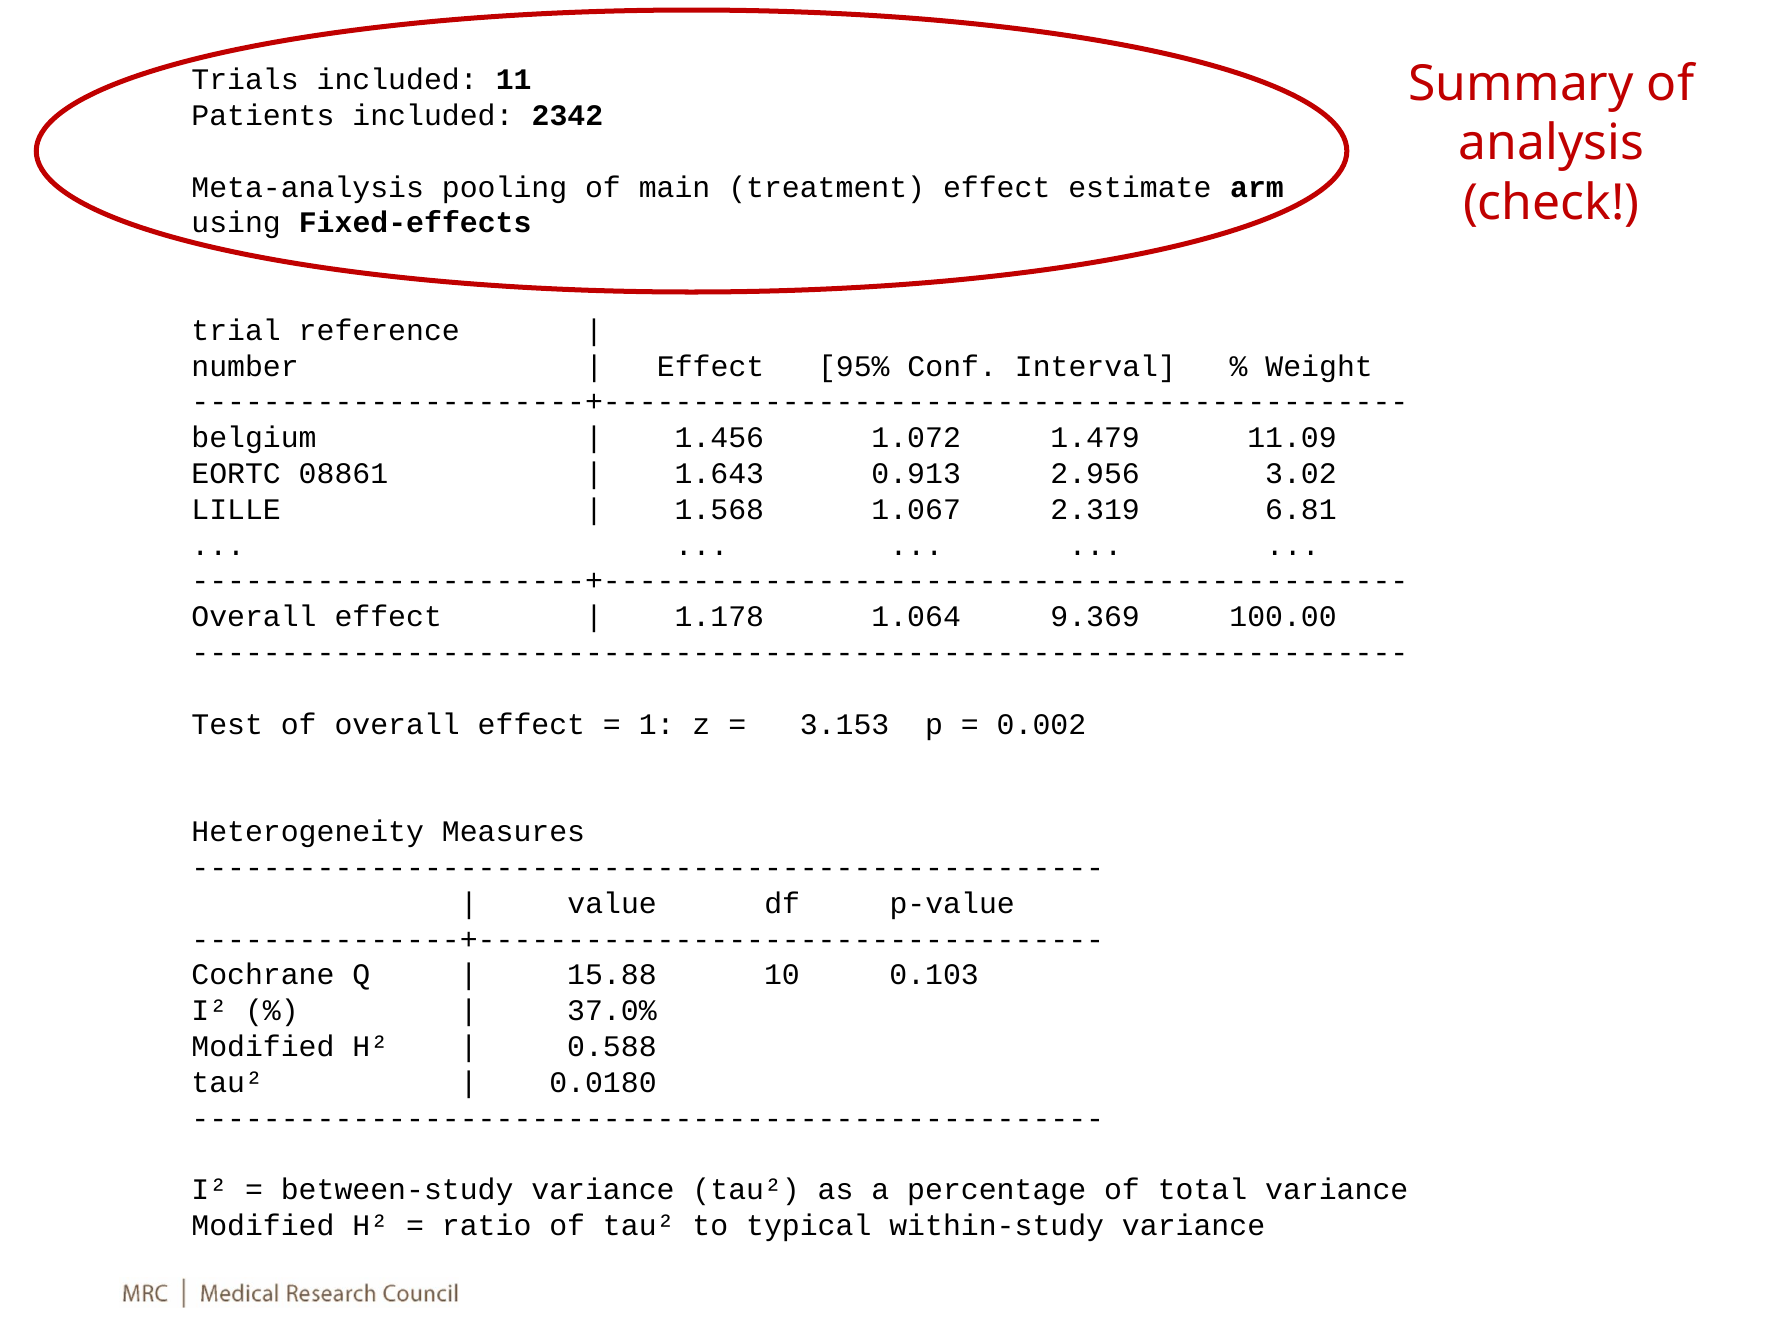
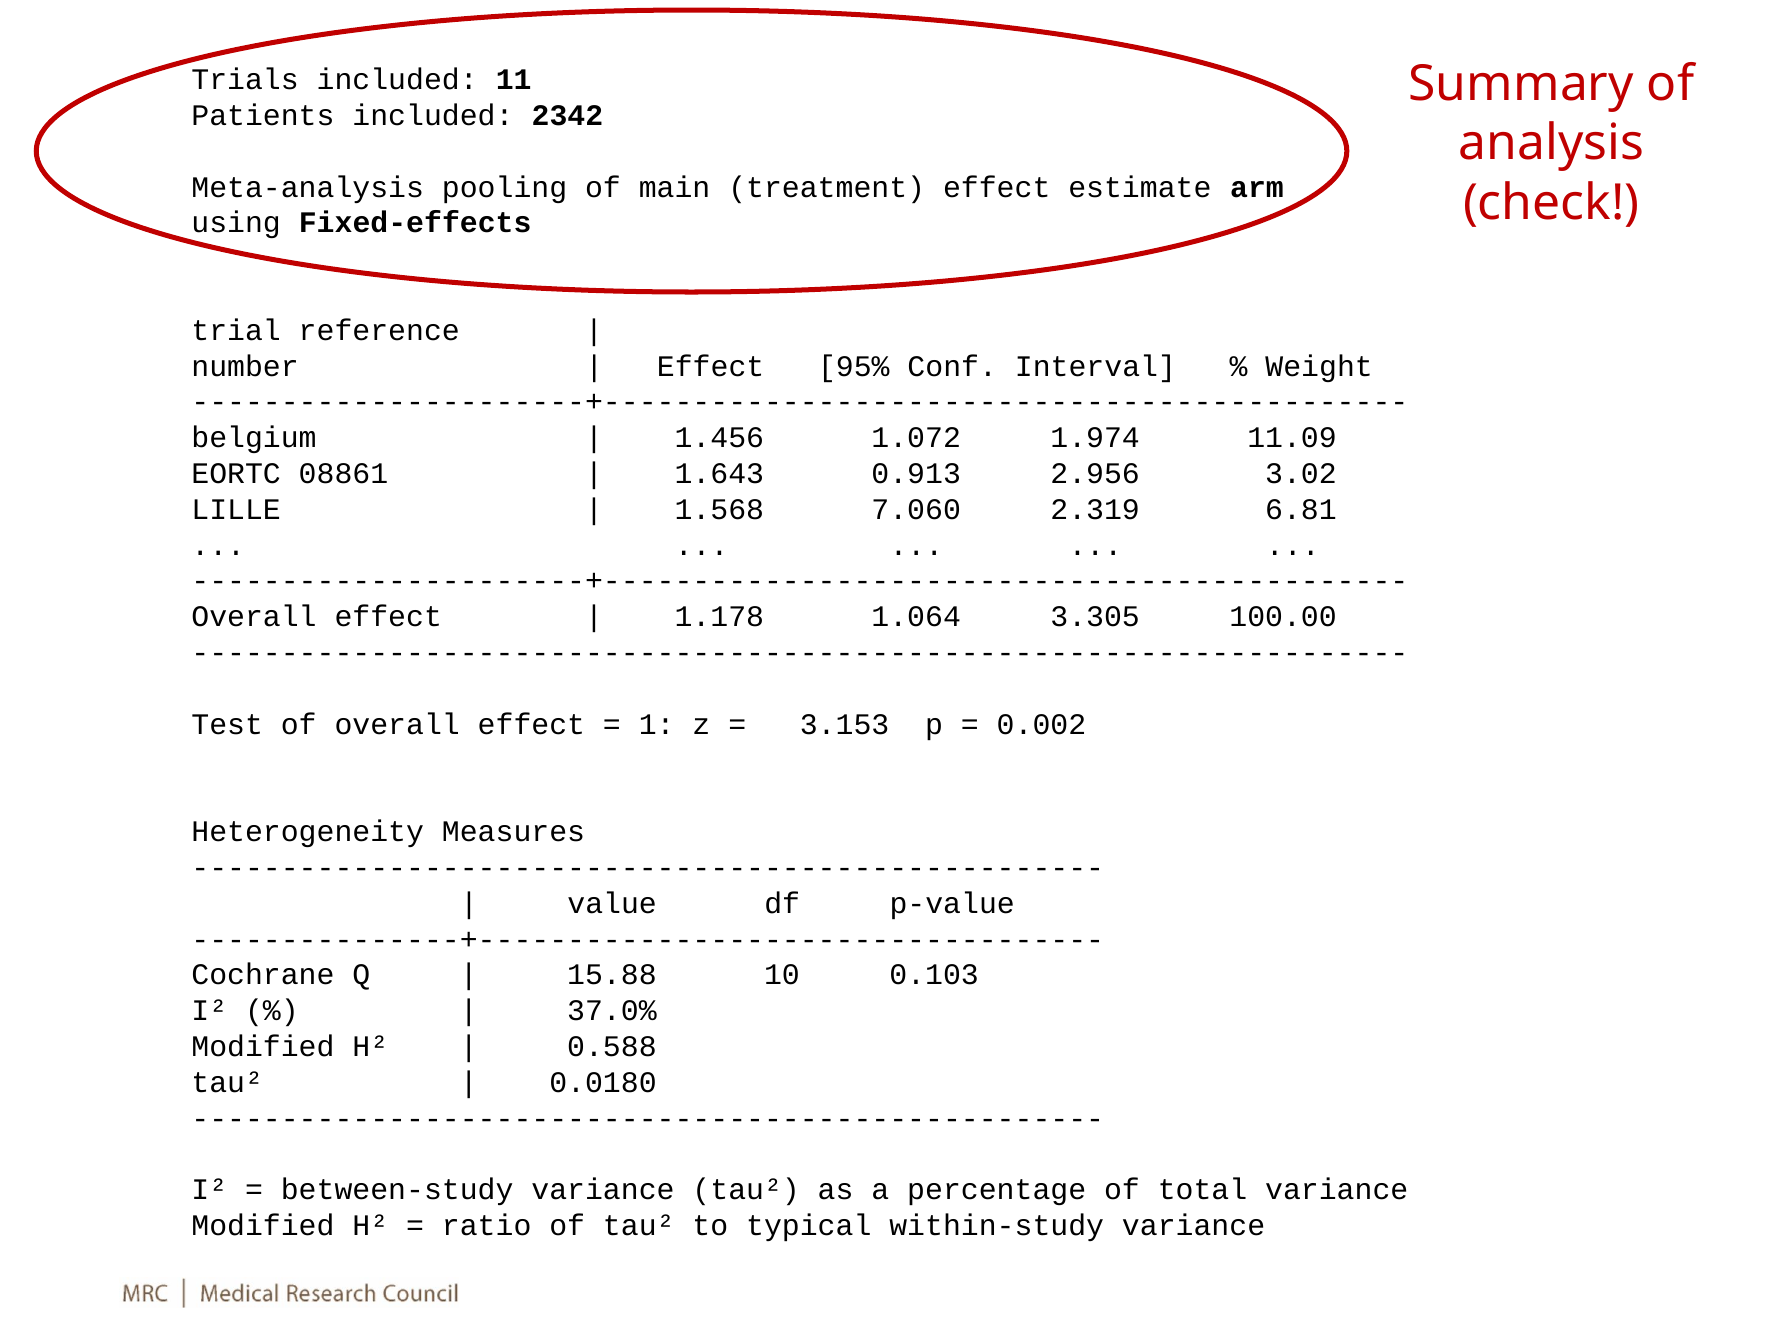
1.479: 1.479 -> 1.974
1.067: 1.067 -> 7.060
9.369: 9.369 -> 3.305
